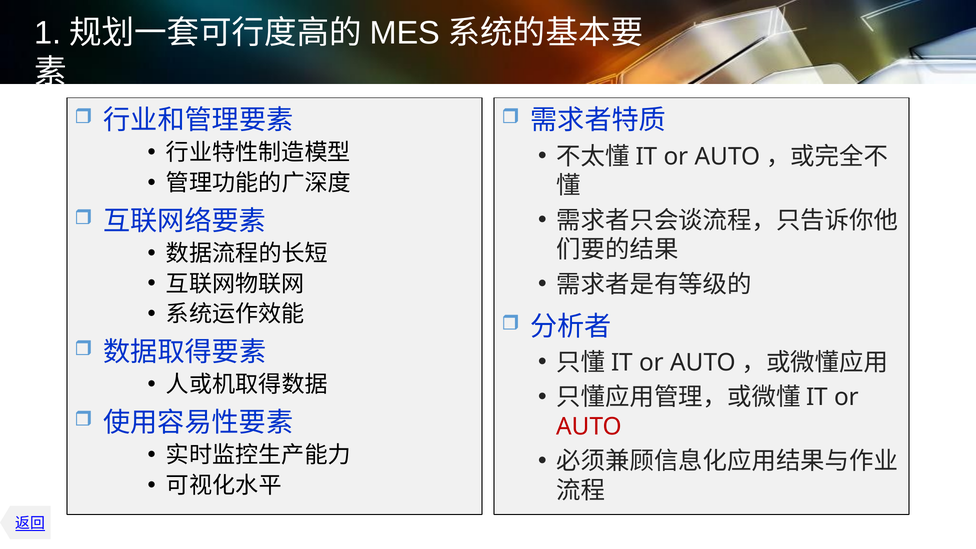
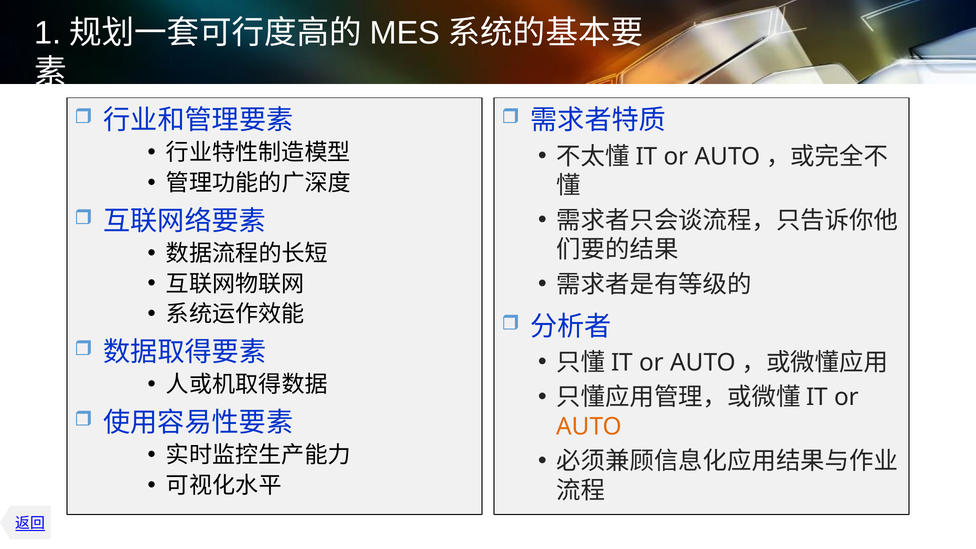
AUTO colour: red -> orange
